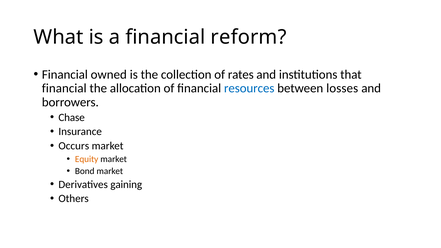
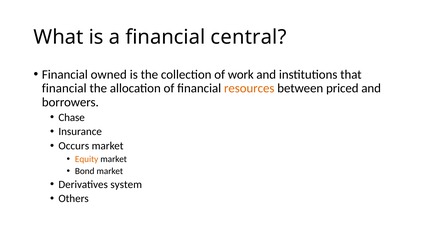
reform: reform -> central
rates: rates -> work
resources colour: blue -> orange
losses: losses -> priced
gaining: gaining -> system
